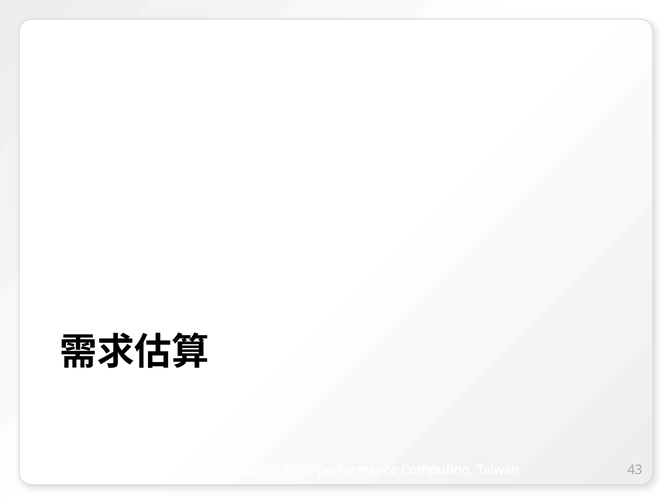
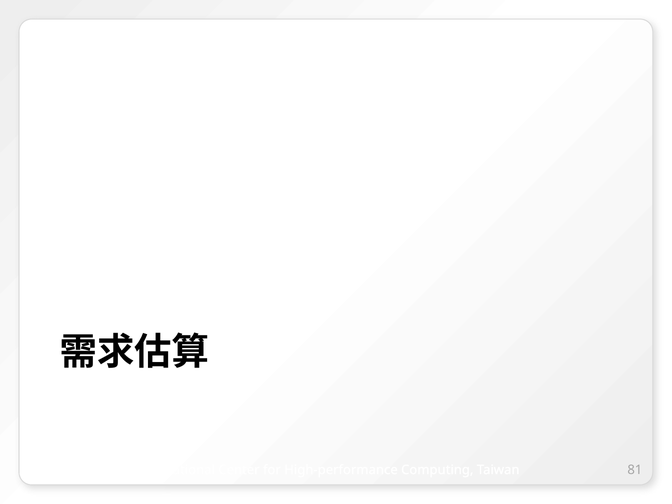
43: 43 -> 81
